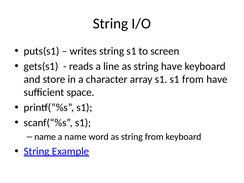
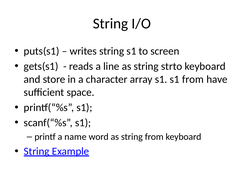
string have: have -> strto
name at (45, 137): name -> printf
